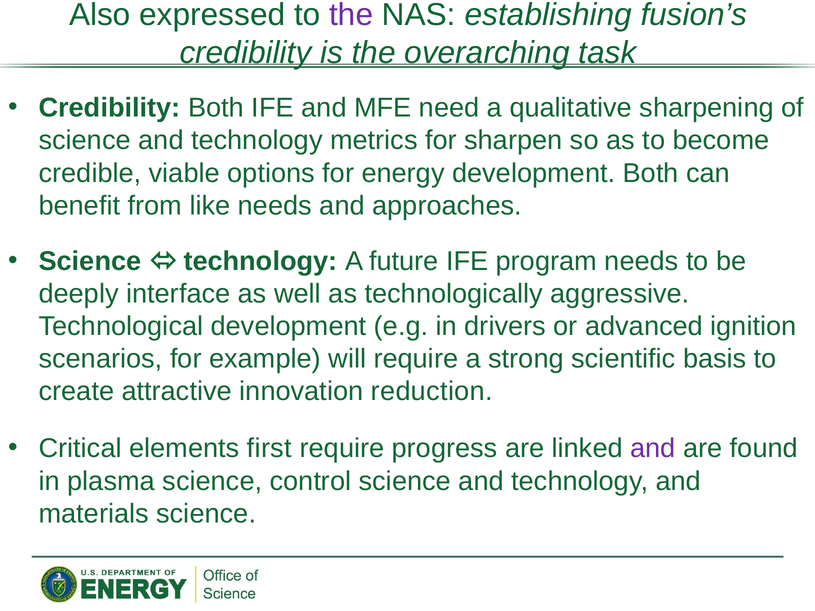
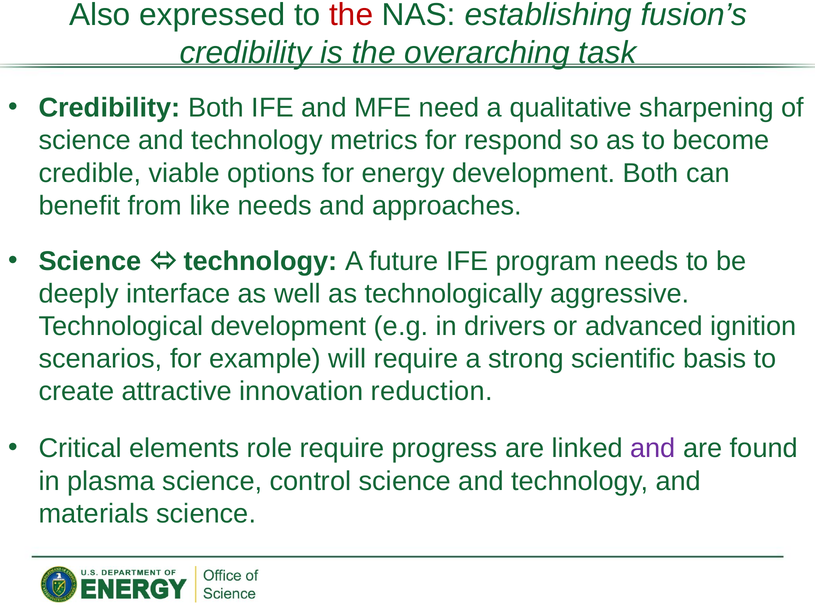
the at (351, 15) colour: purple -> red
sharpen: sharpen -> respond
first: first -> role
